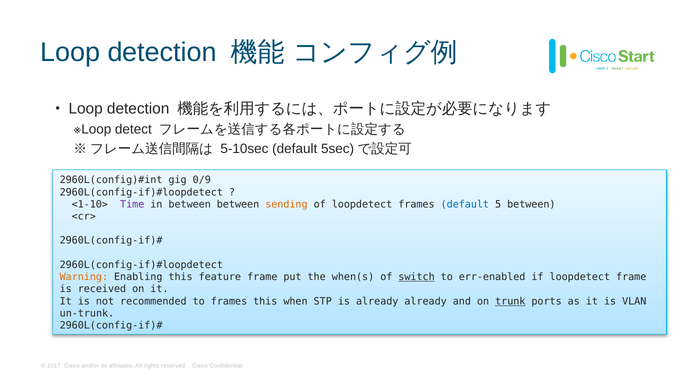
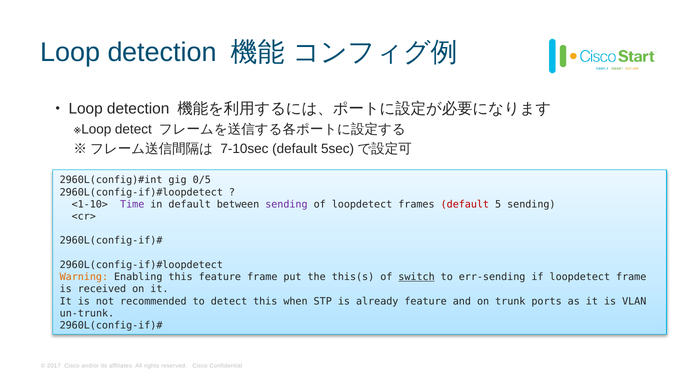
5-10sec: 5-10sec -> 7-10sec
0/9: 0/9 -> 0/5
in between: between -> default
sending at (286, 205) colour: orange -> purple
default at (465, 205) colour: blue -> red
5 between: between -> sending
when(s: when(s -> this(s
err-enabled: err-enabled -> err-sending
to frames: frames -> detect
already already: already -> feature
trunk underline: present -> none
